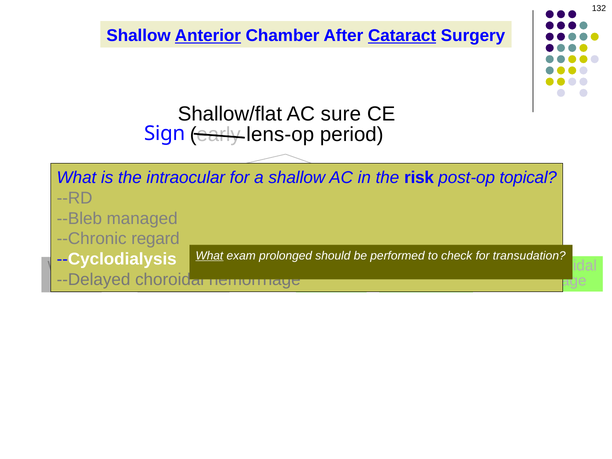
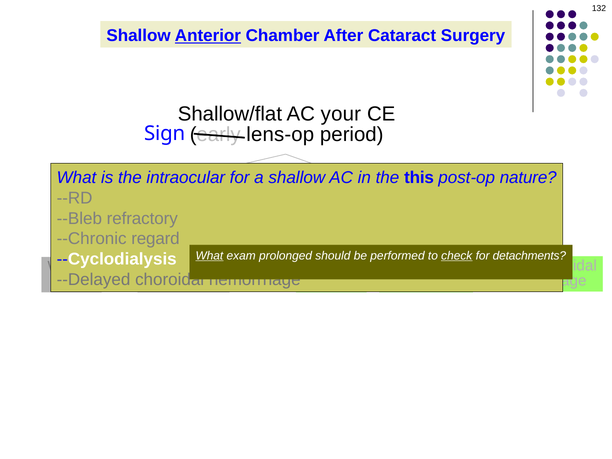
Cataract underline: present -> none
sure: sure -> your
risk: risk -> this
topical: topical -> nature
managed: managed -> refractory
check underline: none -> present
transudation: transudation -> detachments
